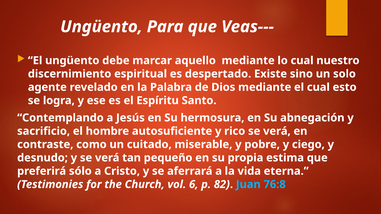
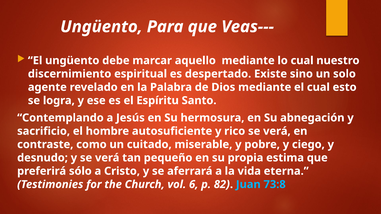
76:8: 76:8 -> 73:8
